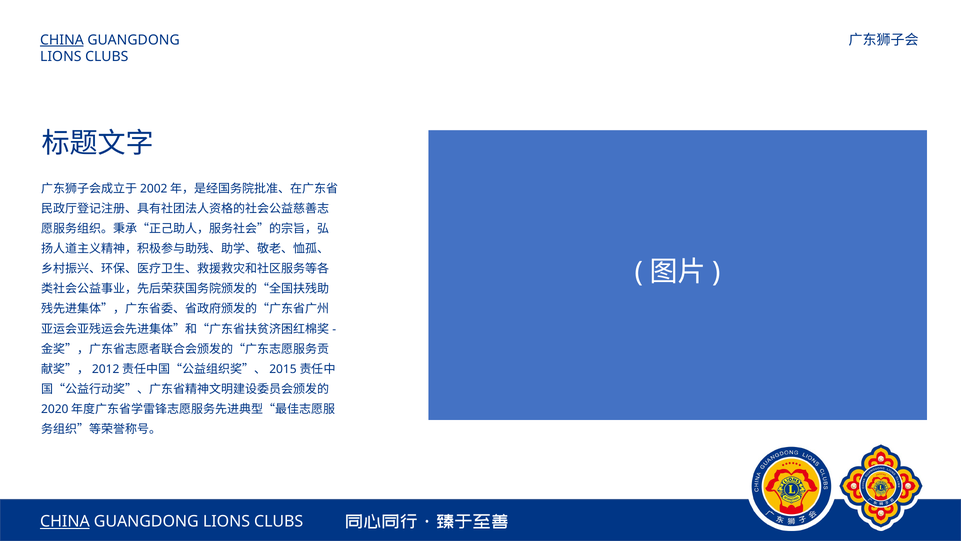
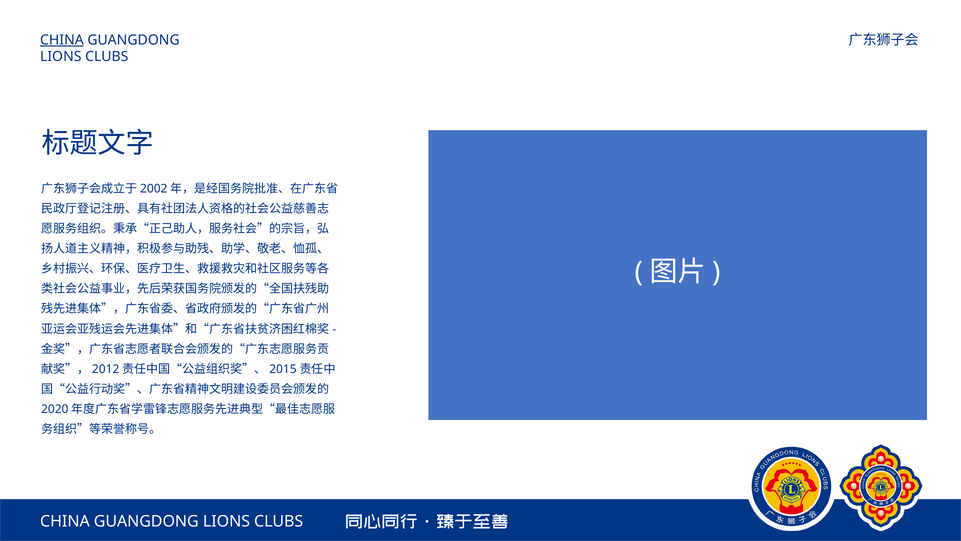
CHINA at (65, 521) underline: present -> none
